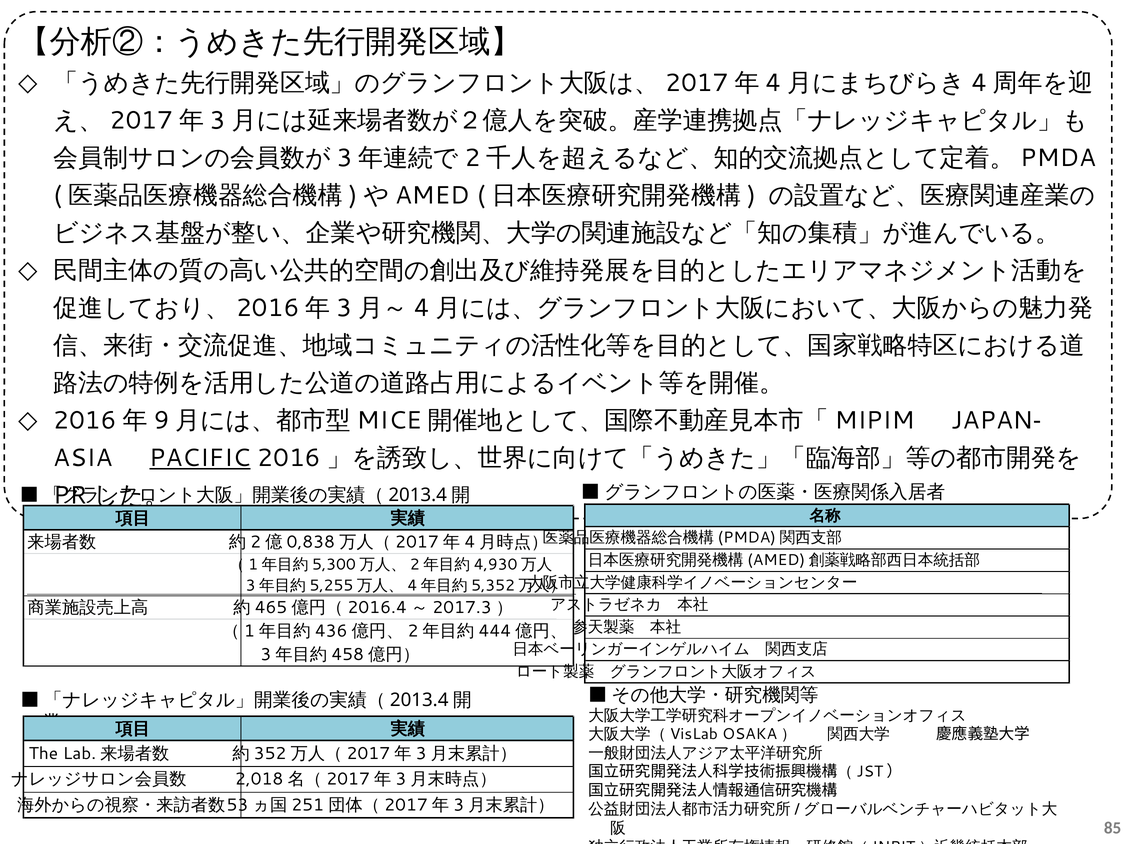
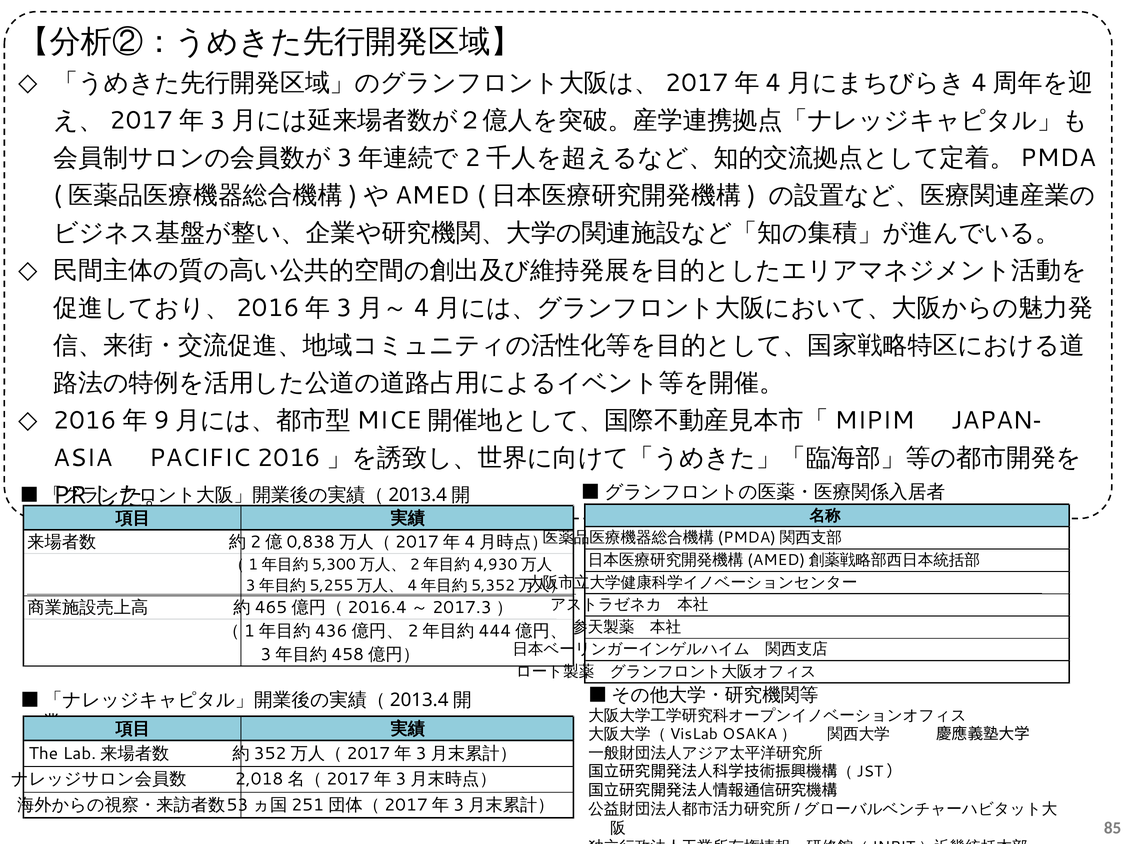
PACIFIC underline: present -> none
